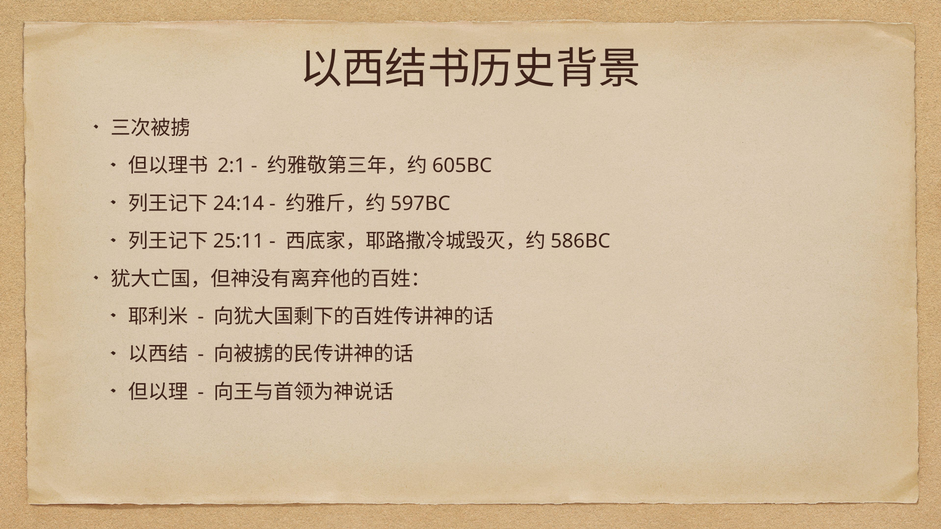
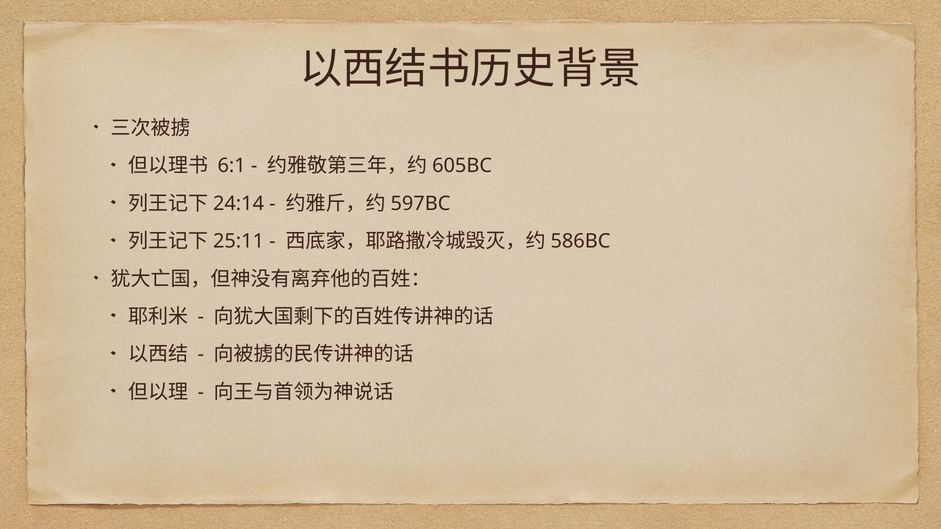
2:1: 2:1 -> 6:1
